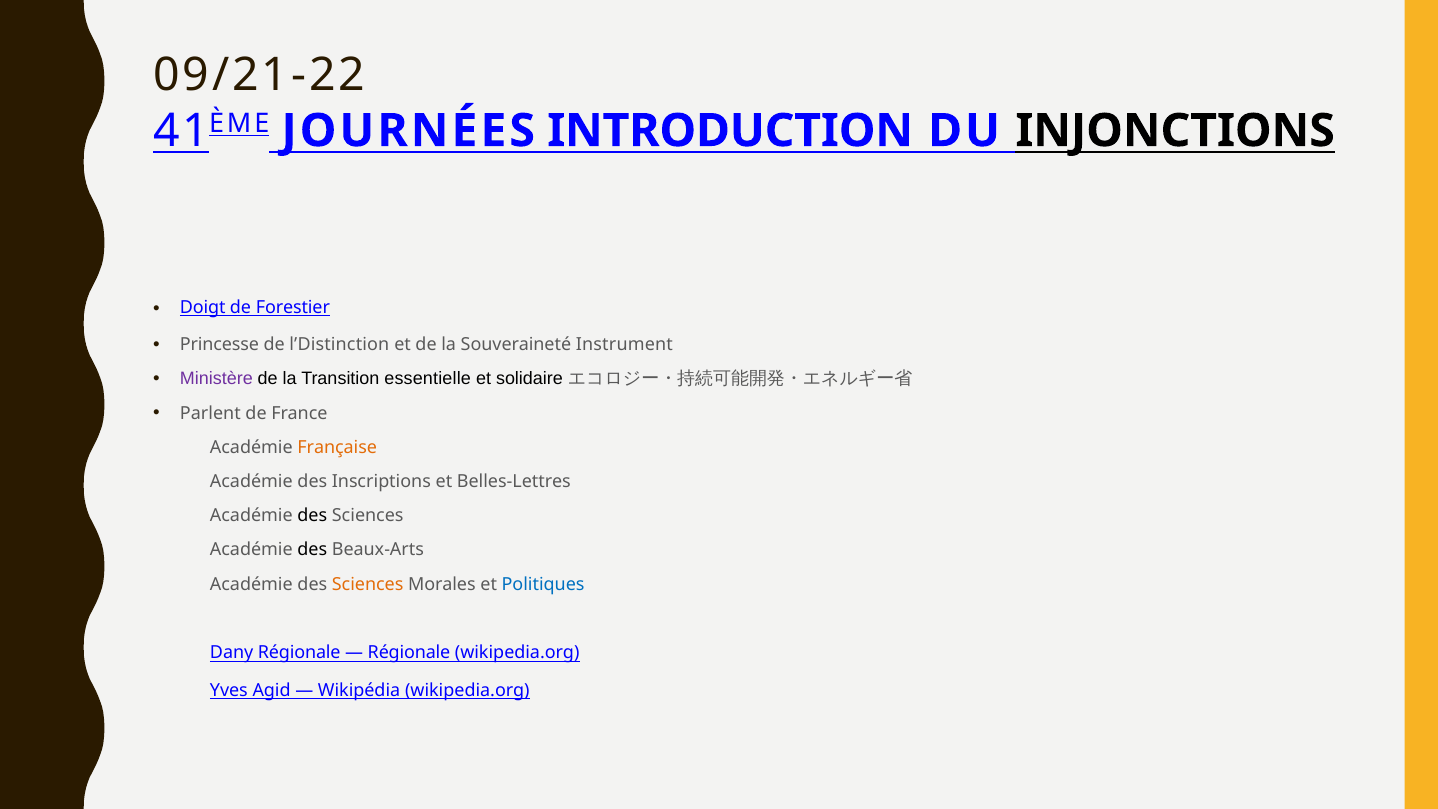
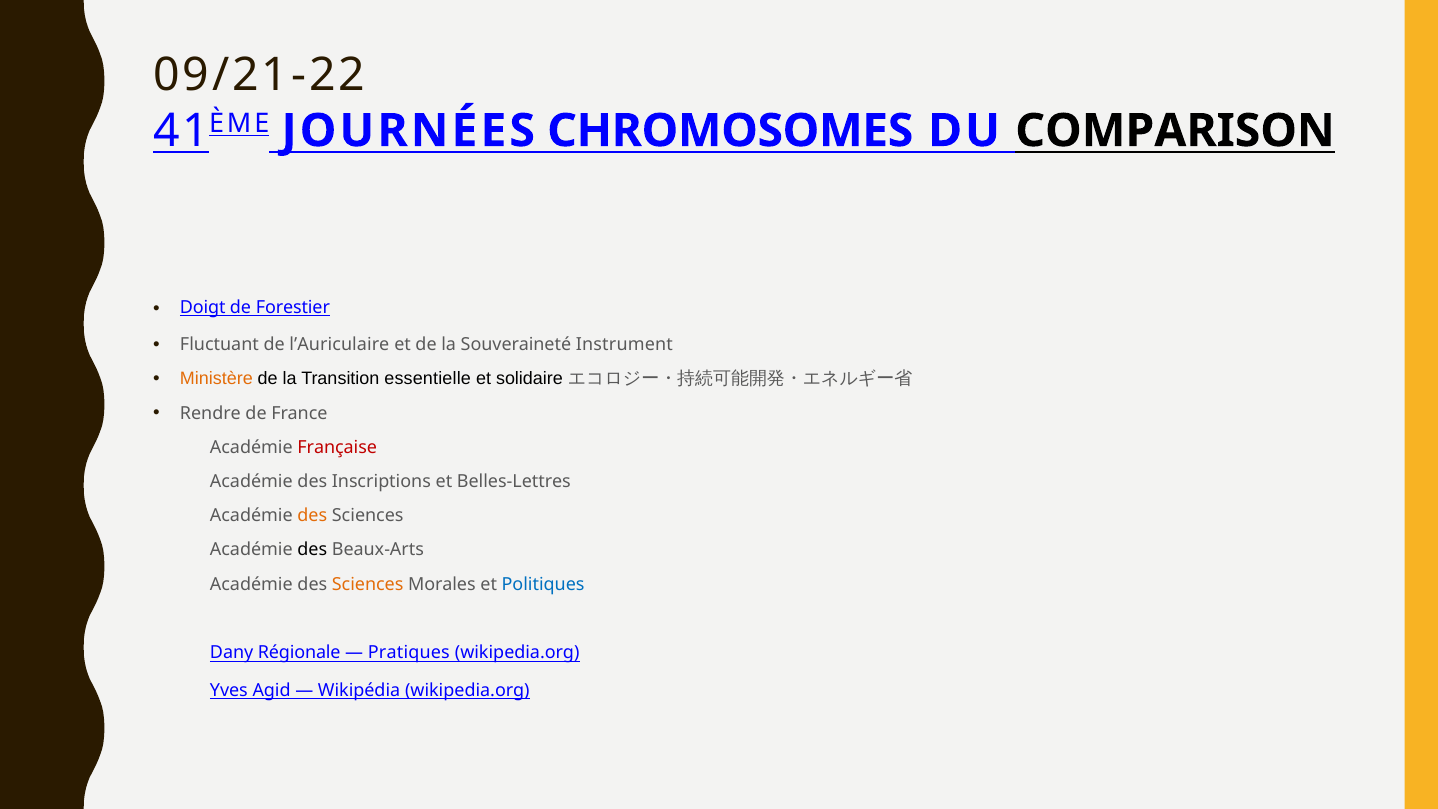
INTRODUCTION: INTRODUCTION -> CHROMOSOMES
INJONCTIONS: INJONCTIONS -> COMPARISON
Princesse: Princesse -> Fluctuant
l’Distinction: l’Distinction -> l’Auriculaire
Ministère colour: purple -> orange
Parlent: Parlent -> Rendre
Française colour: orange -> red
des at (312, 516) colour: black -> orange
Régionale at (409, 653): Régionale -> Pratiques
